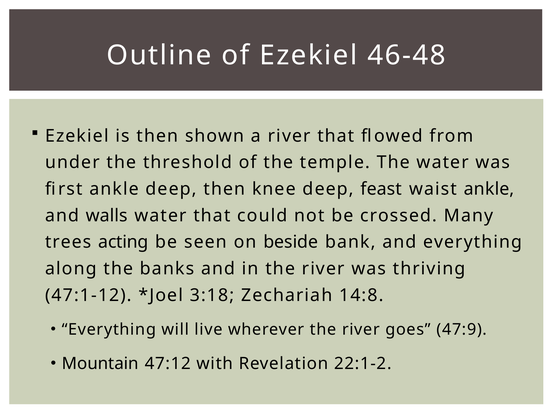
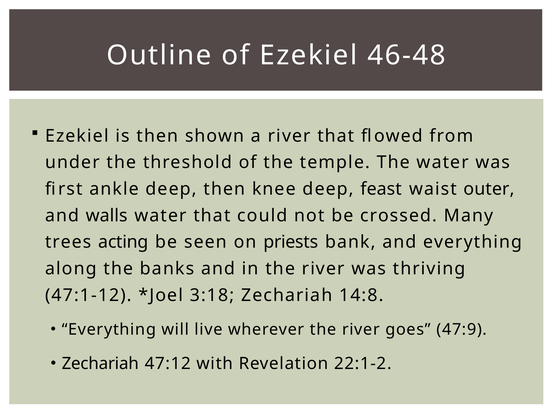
waist ankle: ankle -> outer
beside: beside -> priests
Mountain at (100, 363): Mountain -> Zechariah
